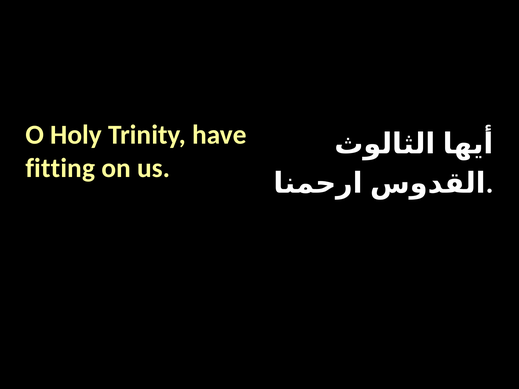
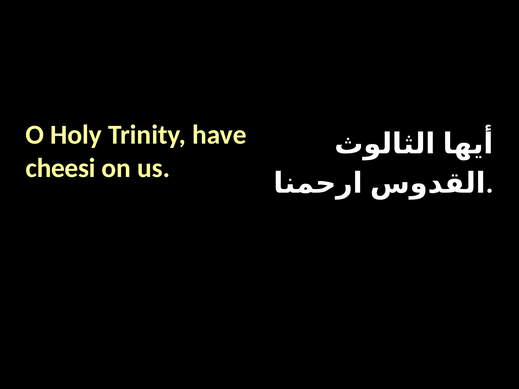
fitting: fitting -> cheesi
